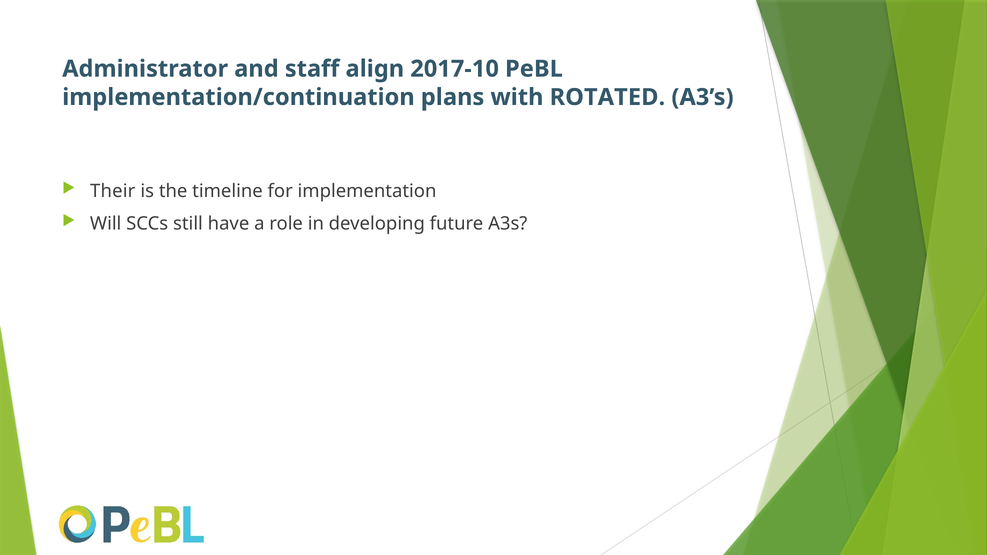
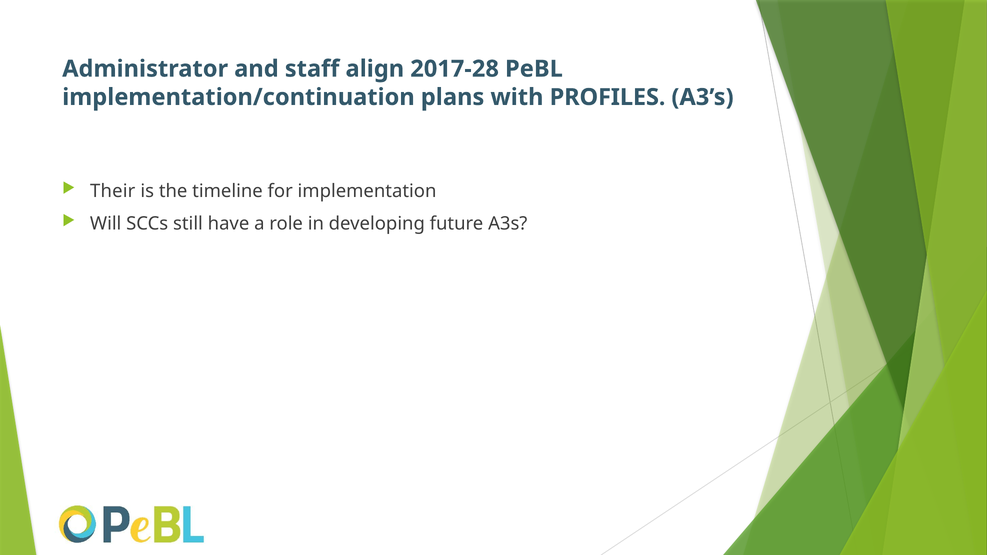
2017-10: 2017-10 -> 2017-28
ROTATED: ROTATED -> PROFILES
